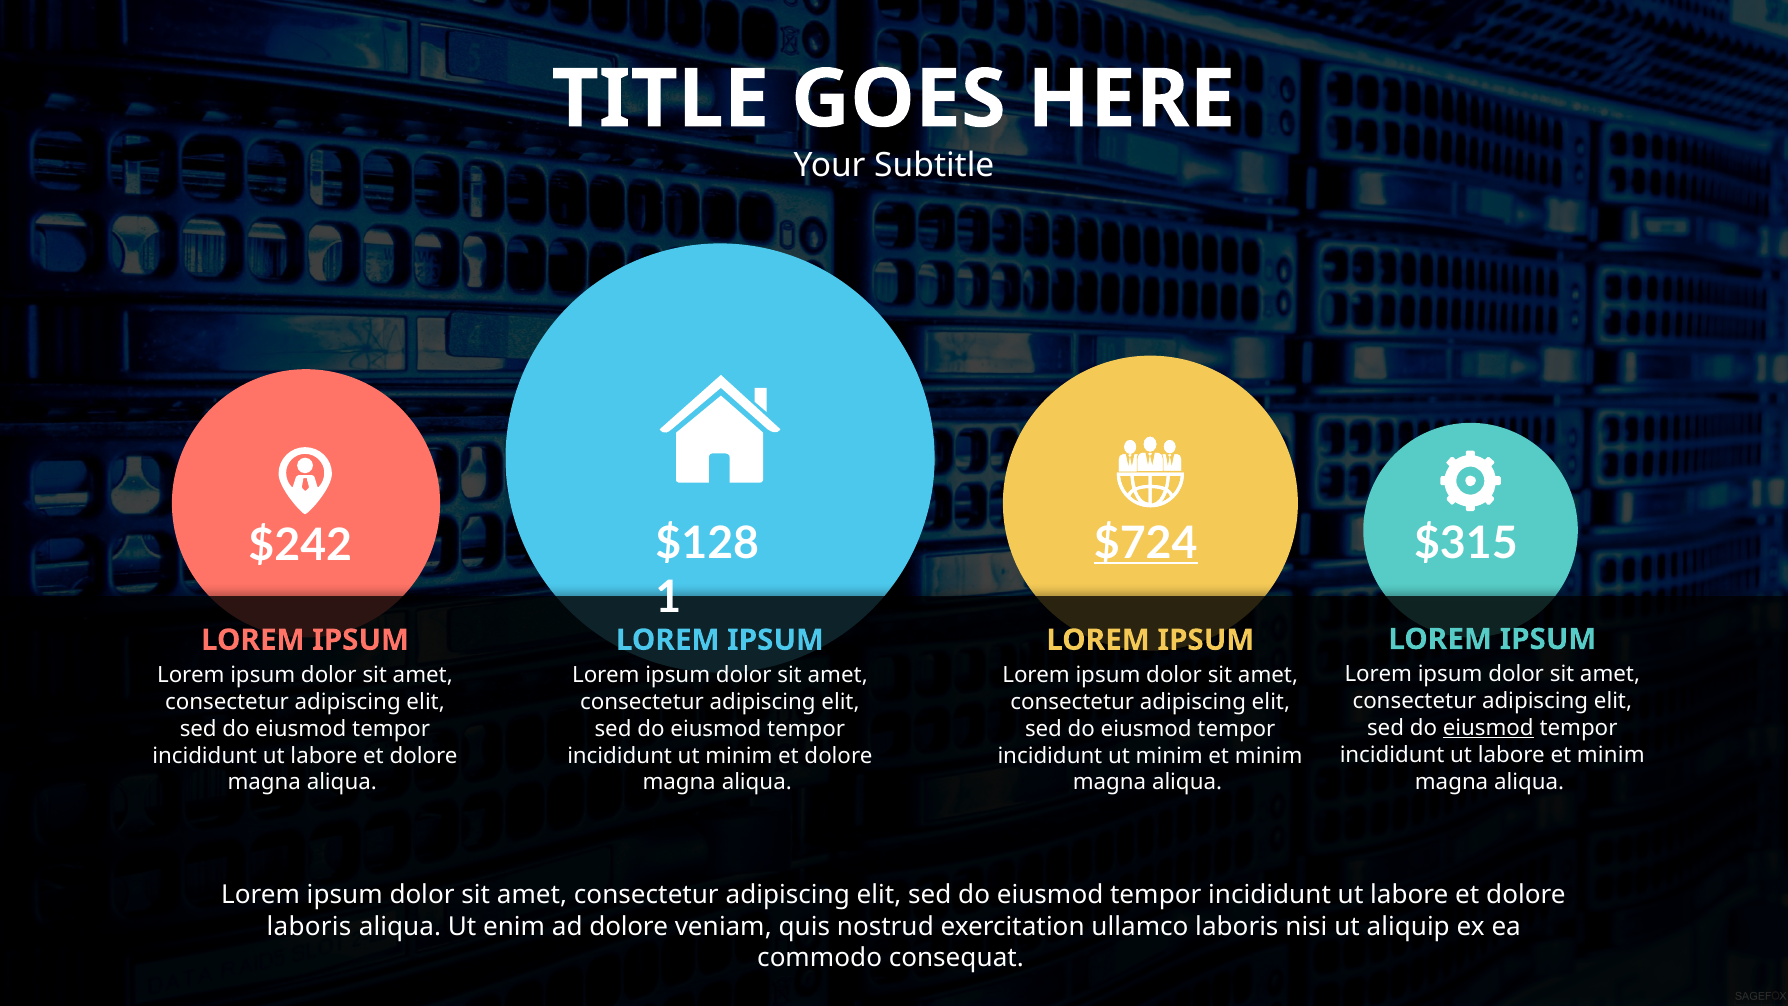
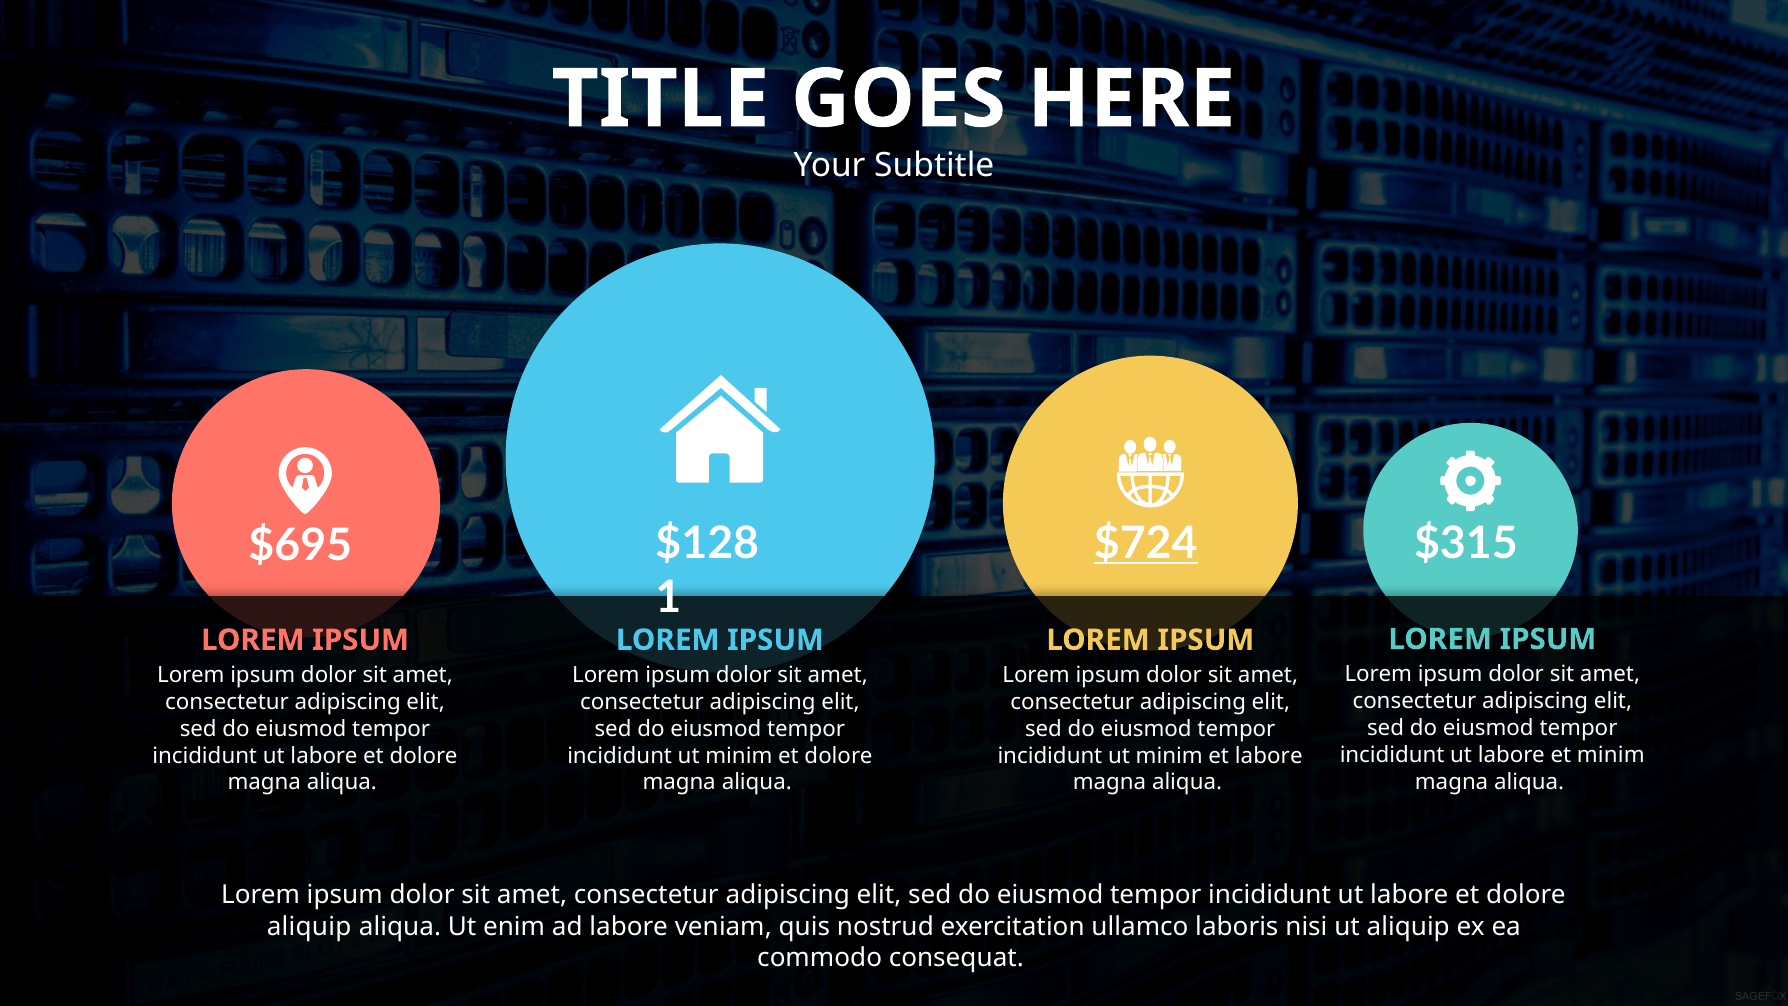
$242: $242 -> $695
eiusmod at (1488, 728) underline: present -> none
minim at (1269, 756): minim -> labore
laboris at (309, 926): laboris -> aliquip
ad dolore: dolore -> labore
